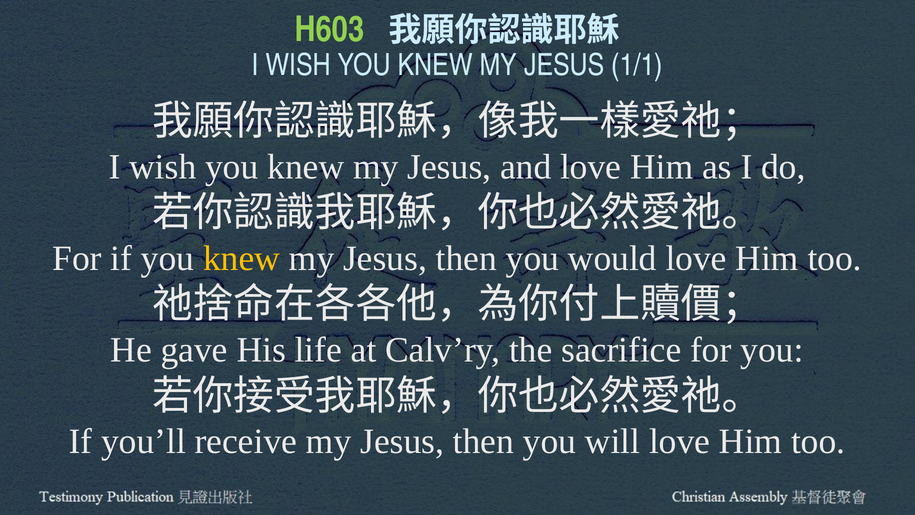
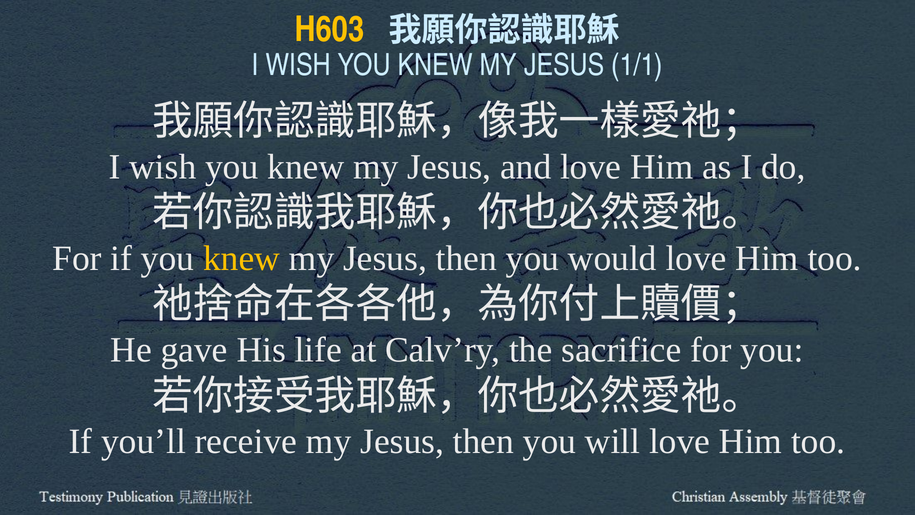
H603 colour: light green -> yellow
